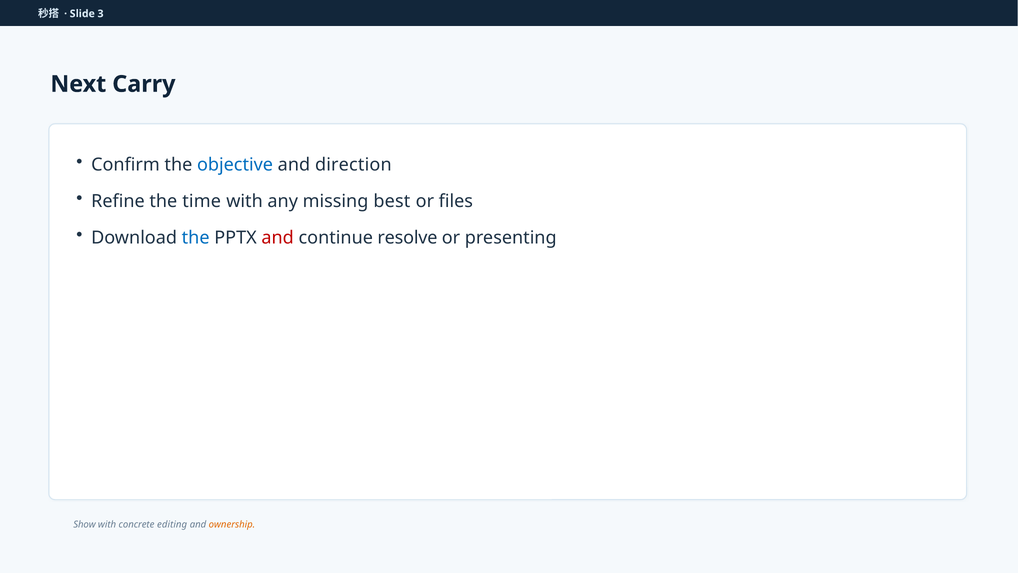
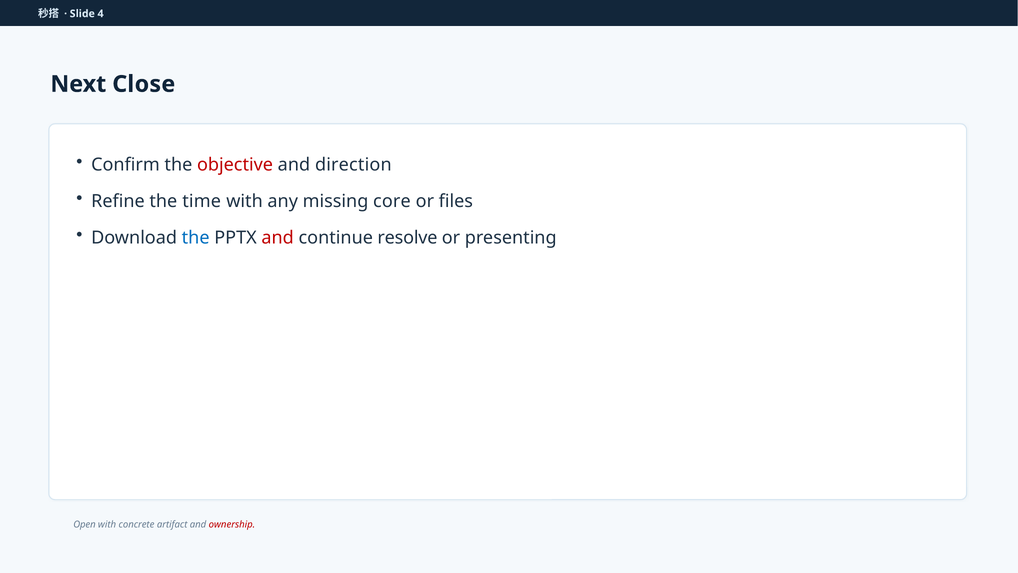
3: 3 -> 4
Carry: Carry -> Close
objective colour: blue -> red
best: best -> core
Show: Show -> Open
editing: editing -> artifact
ownership colour: orange -> red
